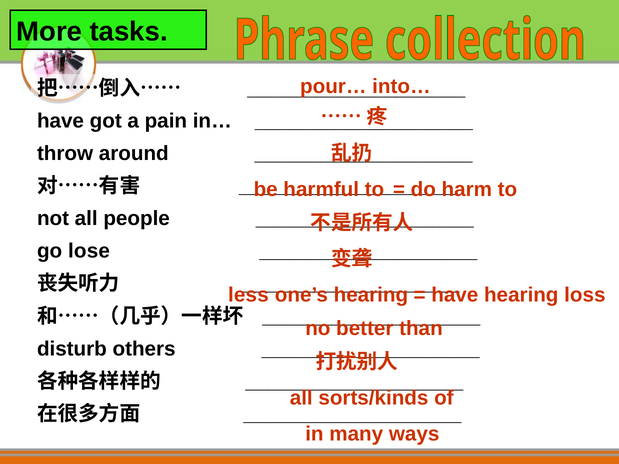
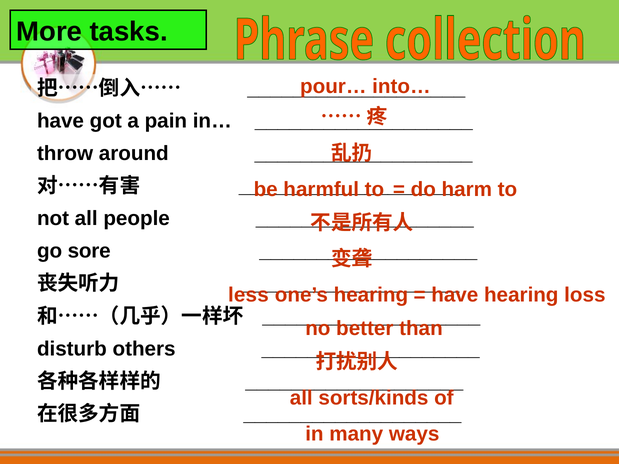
lose: lose -> sore
